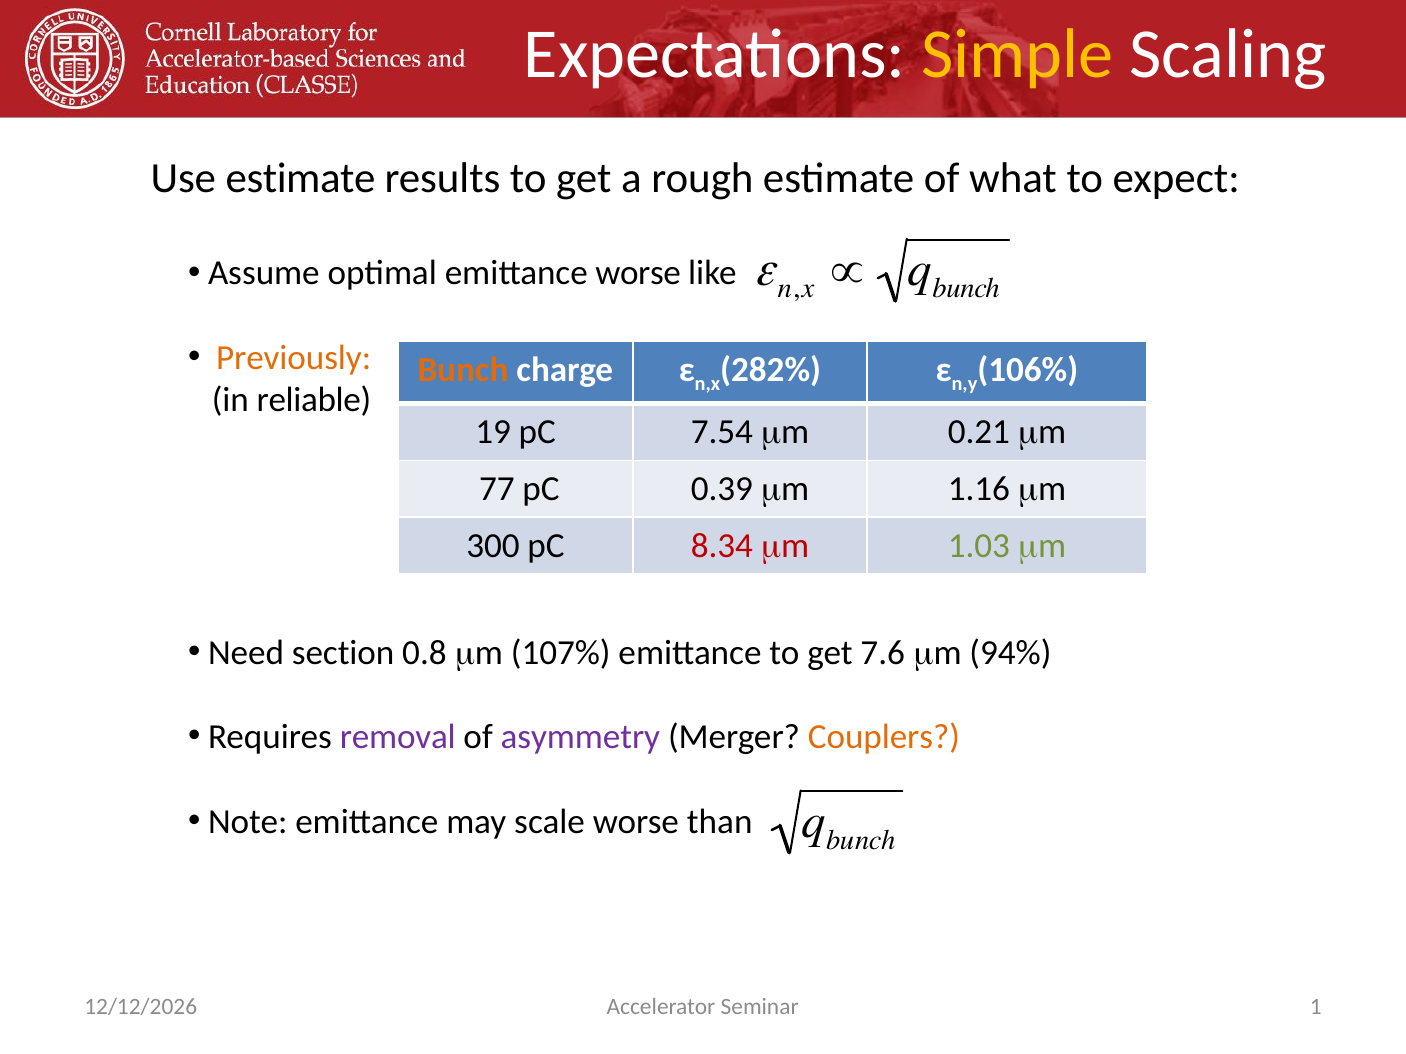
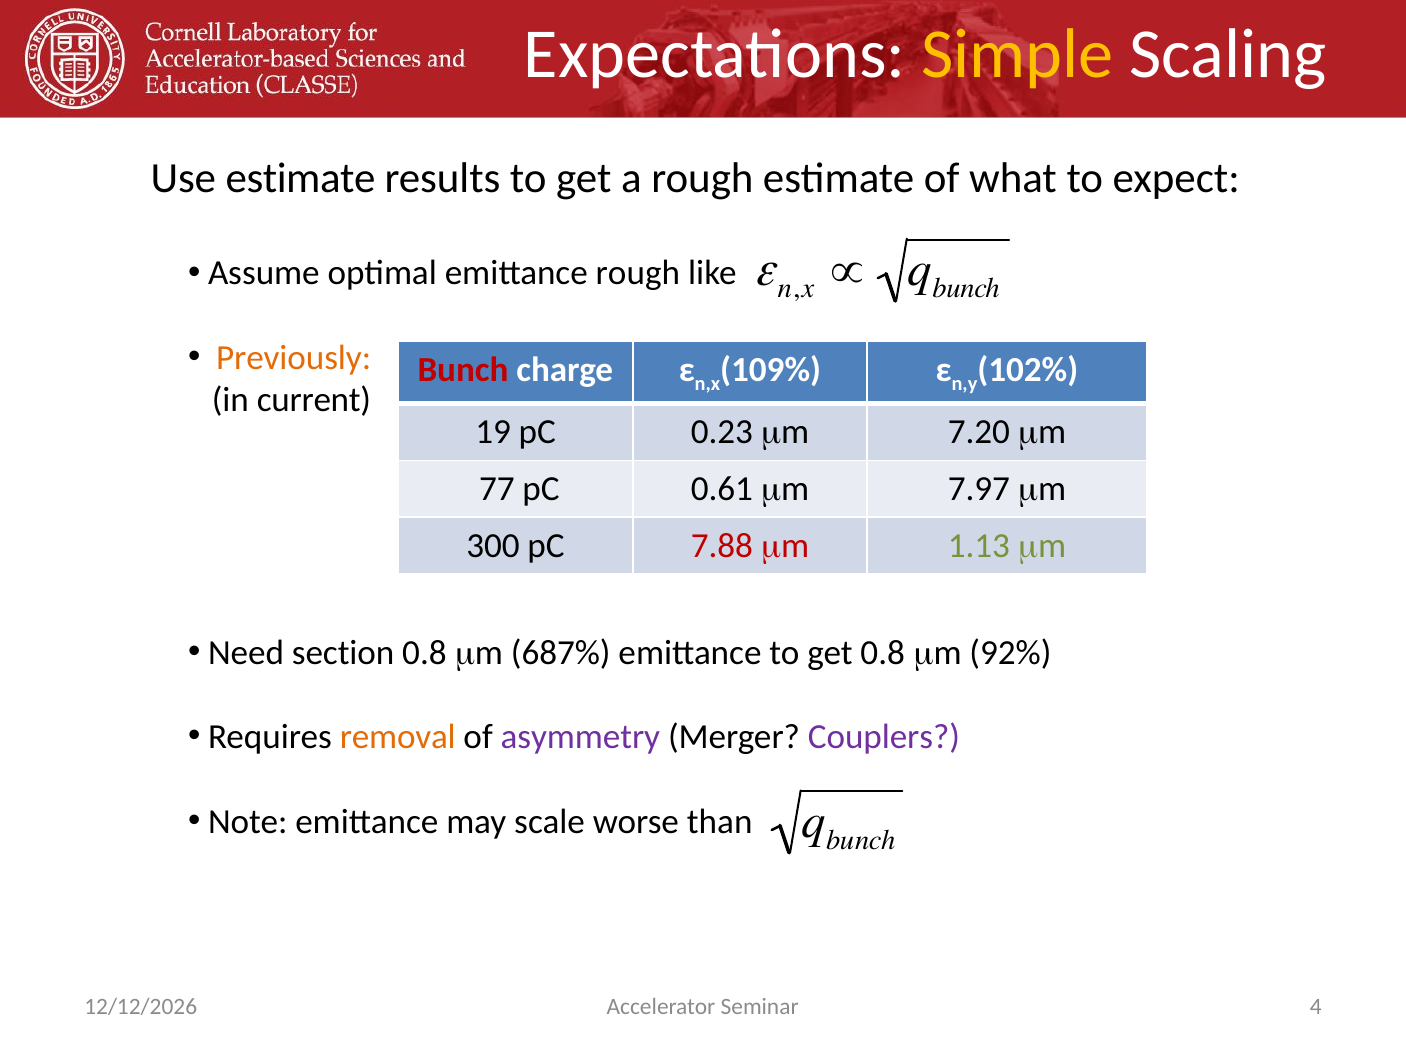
emittance worse: worse -> rough
Bunch at (463, 370) colour: orange -> red
282%: 282% -> 109%
106%: 106% -> 102%
reliable: reliable -> current
7.54: 7.54 -> 0.23
0.21: 0.21 -> 7.20
0.39: 0.39 -> 0.61
1.16: 1.16 -> 7.97
8.34: 8.34 -> 7.88
1.03: 1.03 -> 1.13
107%: 107% -> 687%
get 7.6: 7.6 -> 0.8
94%: 94% -> 92%
removal colour: purple -> orange
Couplers colour: orange -> purple
1: 1 -> 4
